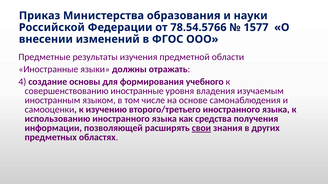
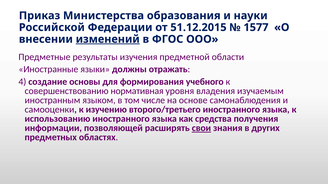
78.54.5766: 78.54.5766 -> 51.12.2015
изменений underline: none -> present
совершенствованию иностранные: иностранные -> нормативная
